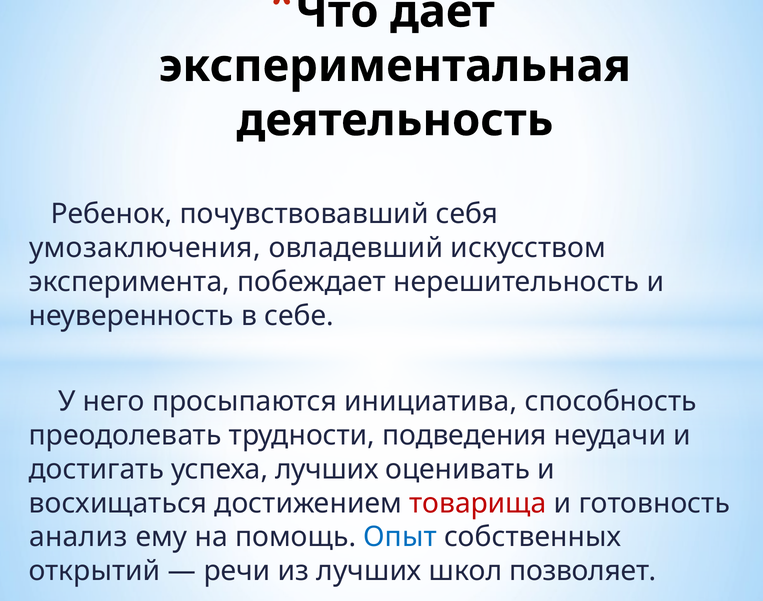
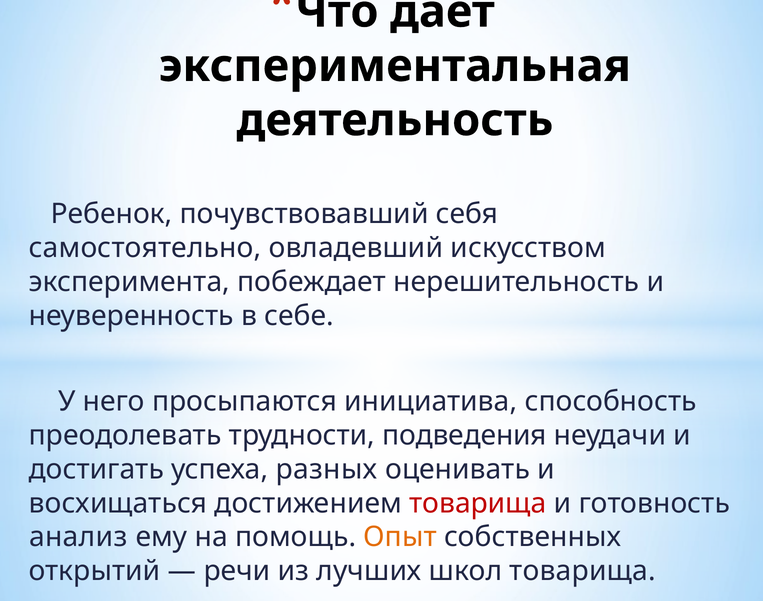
умозаключения: умозаключения -> самостоятельно
успеха лучших: лучших -> разных
Опыт colour: blue -> orange
школ позволяет: позволяет -> товарища
